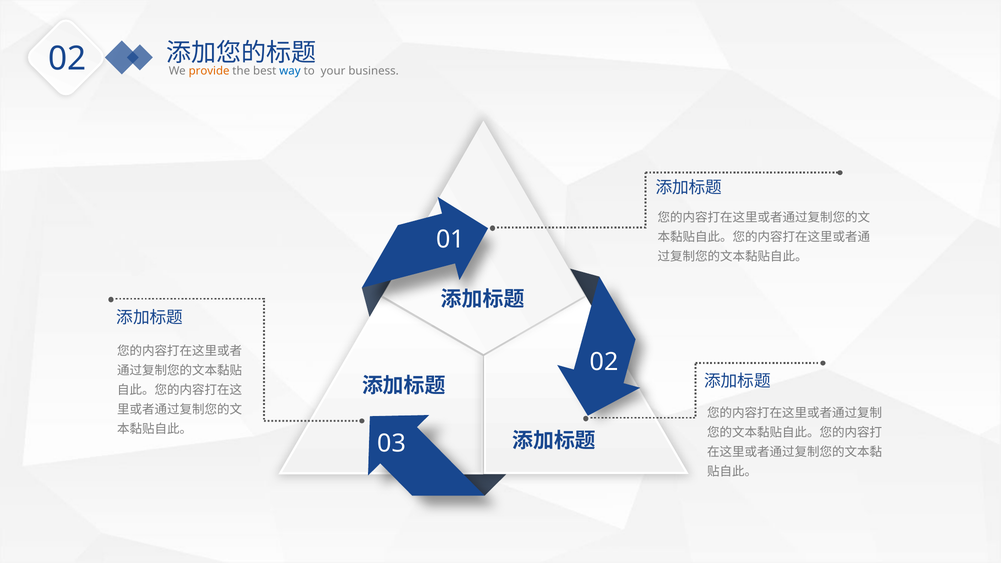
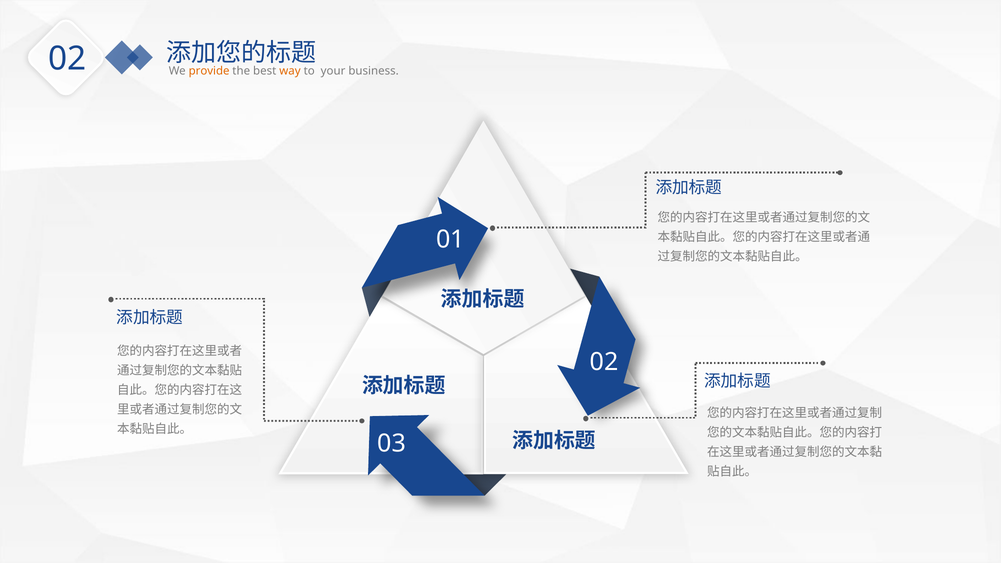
way colour: blue -> orange
